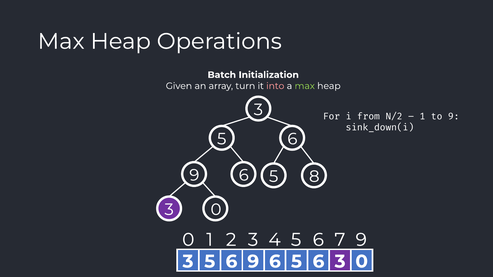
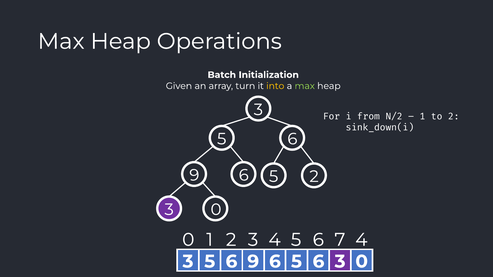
into colour: pink -> yellow
to 9: 9 -> 2
5 8: 8 -> 2
7 9: 9 -> 4
